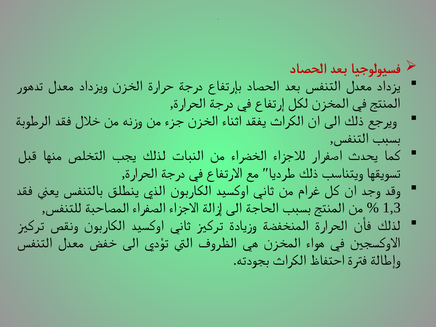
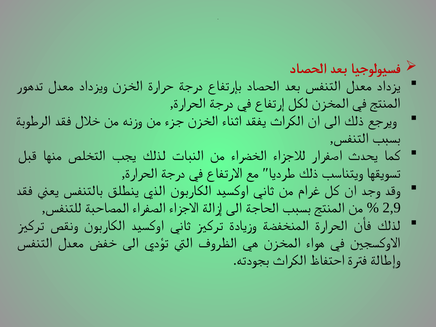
1,3: 1,3 -> 2,9
